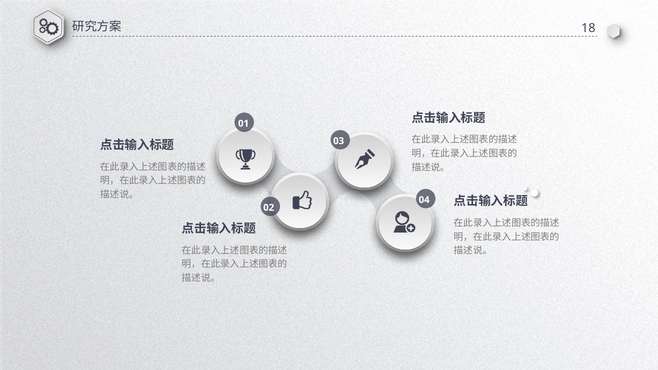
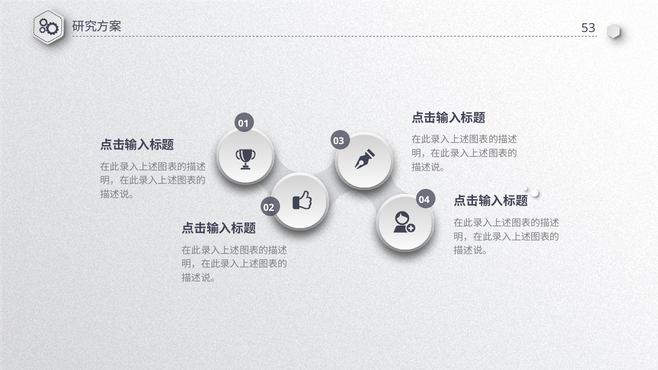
18: 18 -> 53
